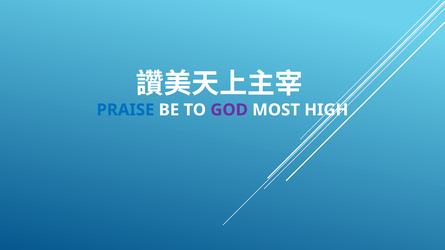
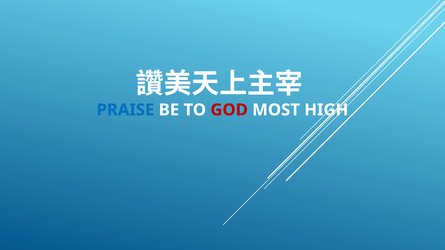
GOD colour: purple -> red
